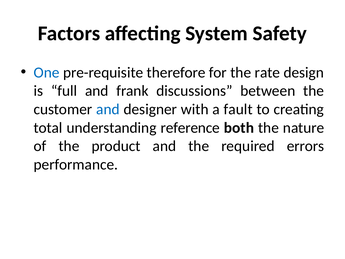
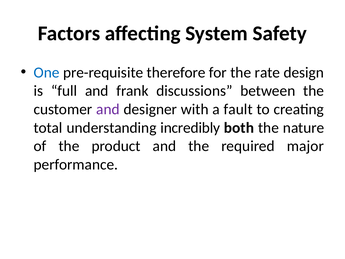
and at (108, 109) colour: blue -> purple
reference: reference -> incredibly
errors: errors -> major
